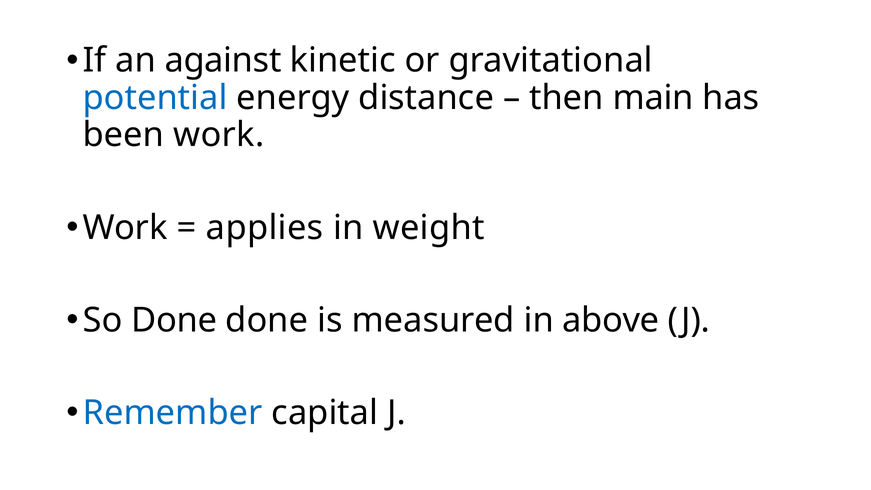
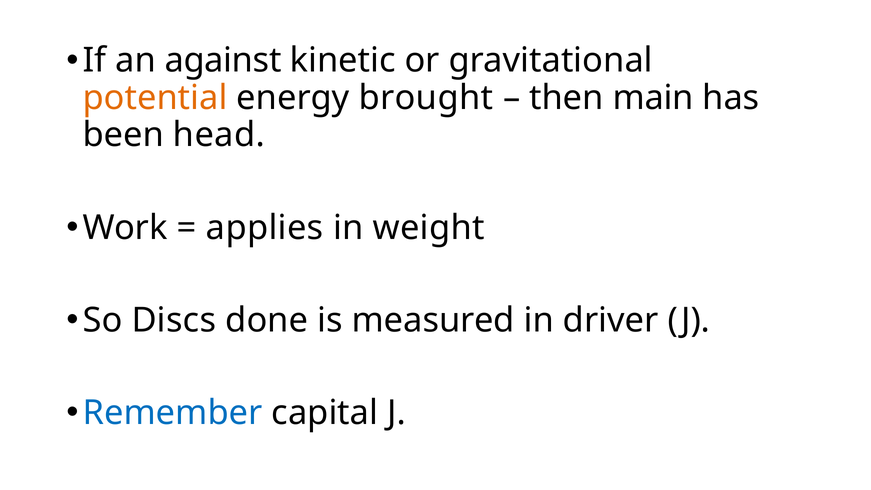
potential colour: blue -> orange
distance: distance -> brought
been work: work -> head
So Done: Done -> Discs
above: above -> driver
